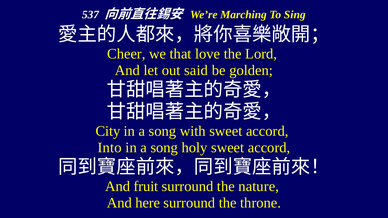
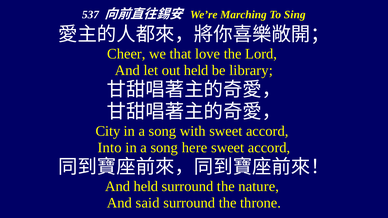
out said: said -> held
golden: golden -> library
holy: holy -> here
And fruit: fruit -> held
here: here -> said
